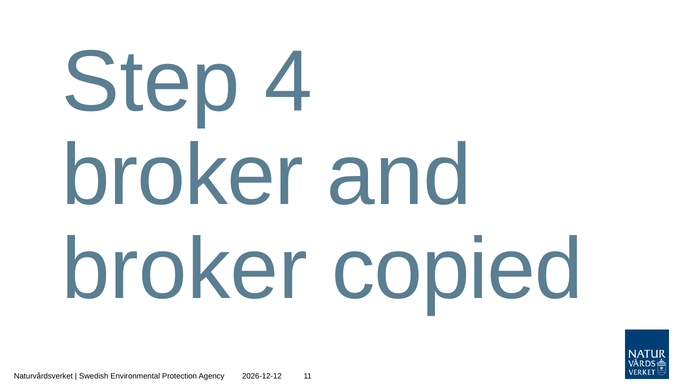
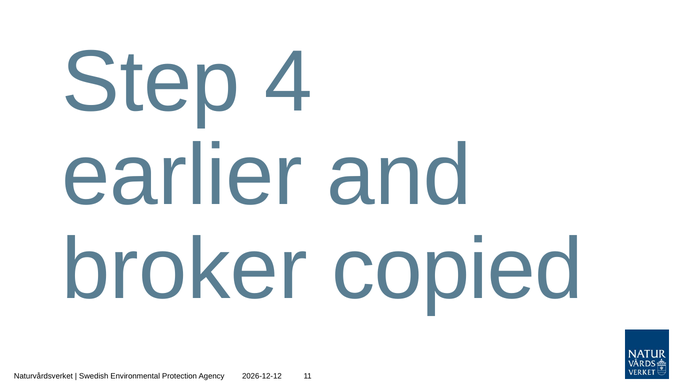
broker at (183, 175): broker -> earlier
